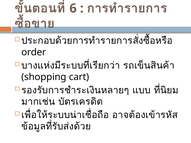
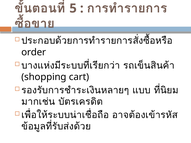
6: 6 -> 5
